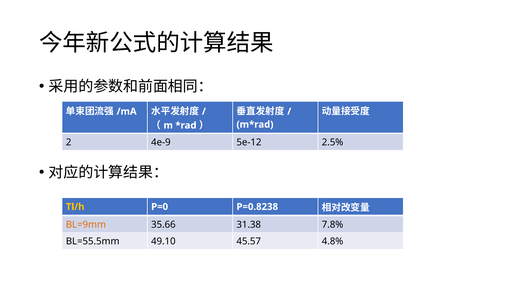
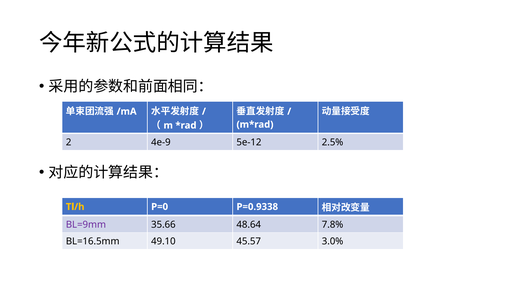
P=0.8238: P=0.8238 -> P=0.9338
BL=9mm colour: orange -> purple
31.38: 31.38 -> 48.64
BL=55.5mm: BL=55.5mm -> BL=16.5mm
4.8%: 4.8% -> 3.0%
